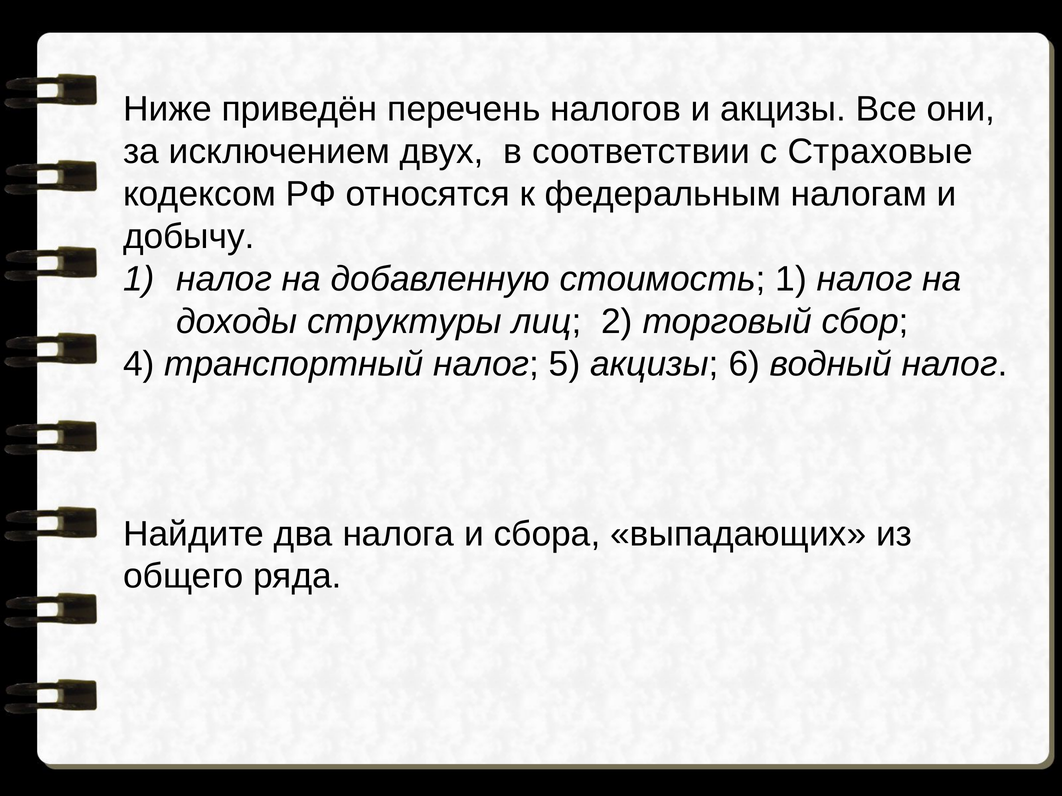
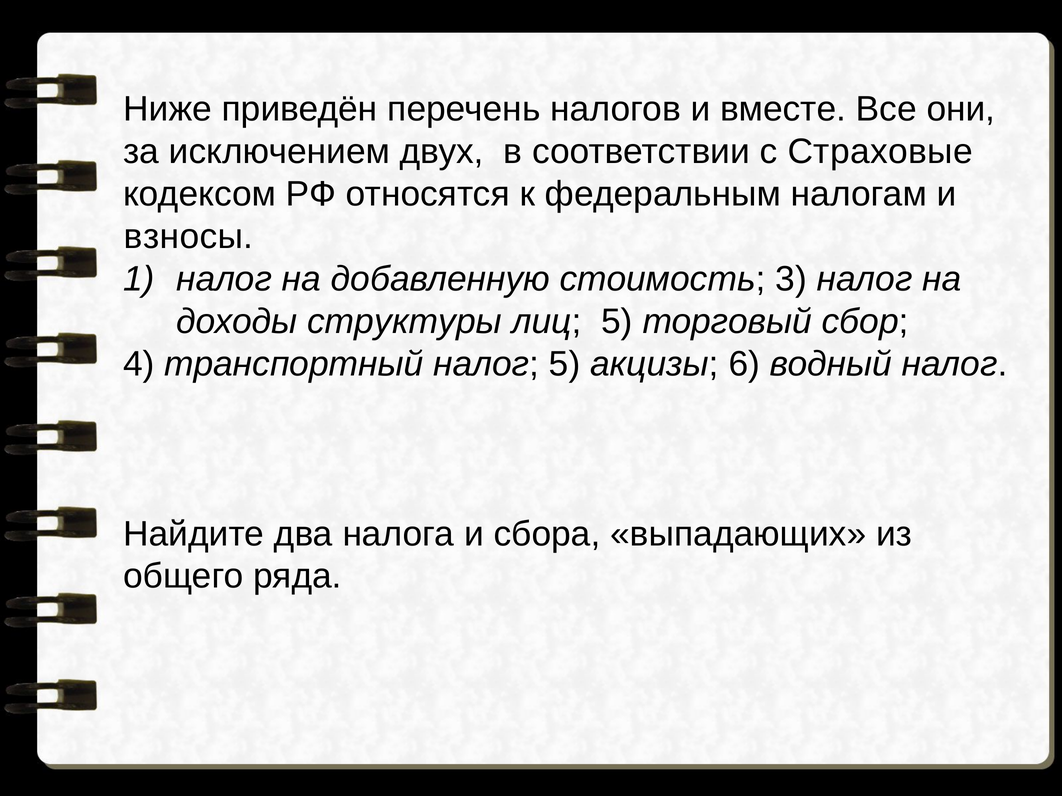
и акцизы: акцизы -> вместе
добычу: добычу -> взносы
стоимость 1: 1 -> 3
лиц 2: 2 -> 5
